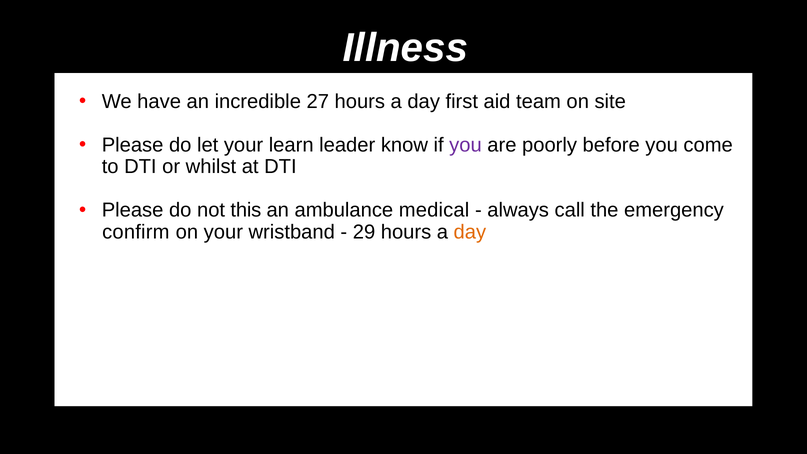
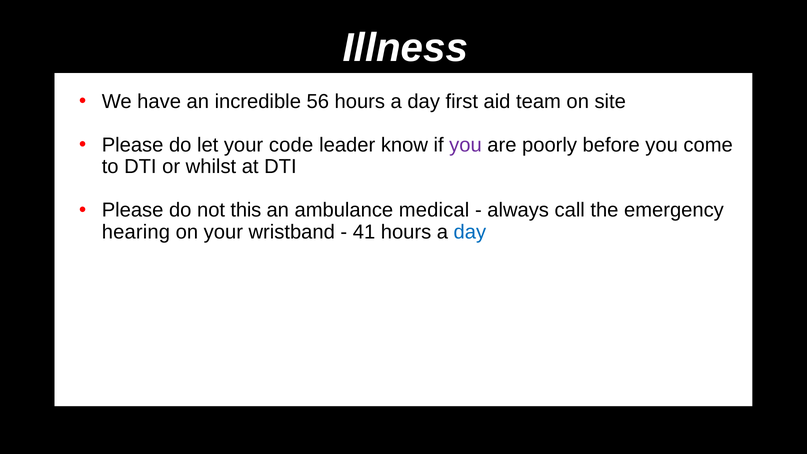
27: 27 -> 56
learn: learn -> code
confirm: confirm -> hearing
29: 29 -> 41
day at (470, 232) colour: orange -> blue
